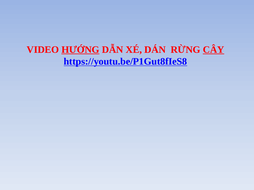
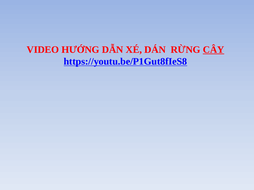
HƯỚNG underline: present -> none
